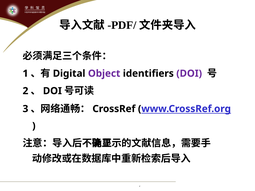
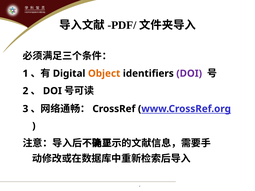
Object colour: purple -> orange
